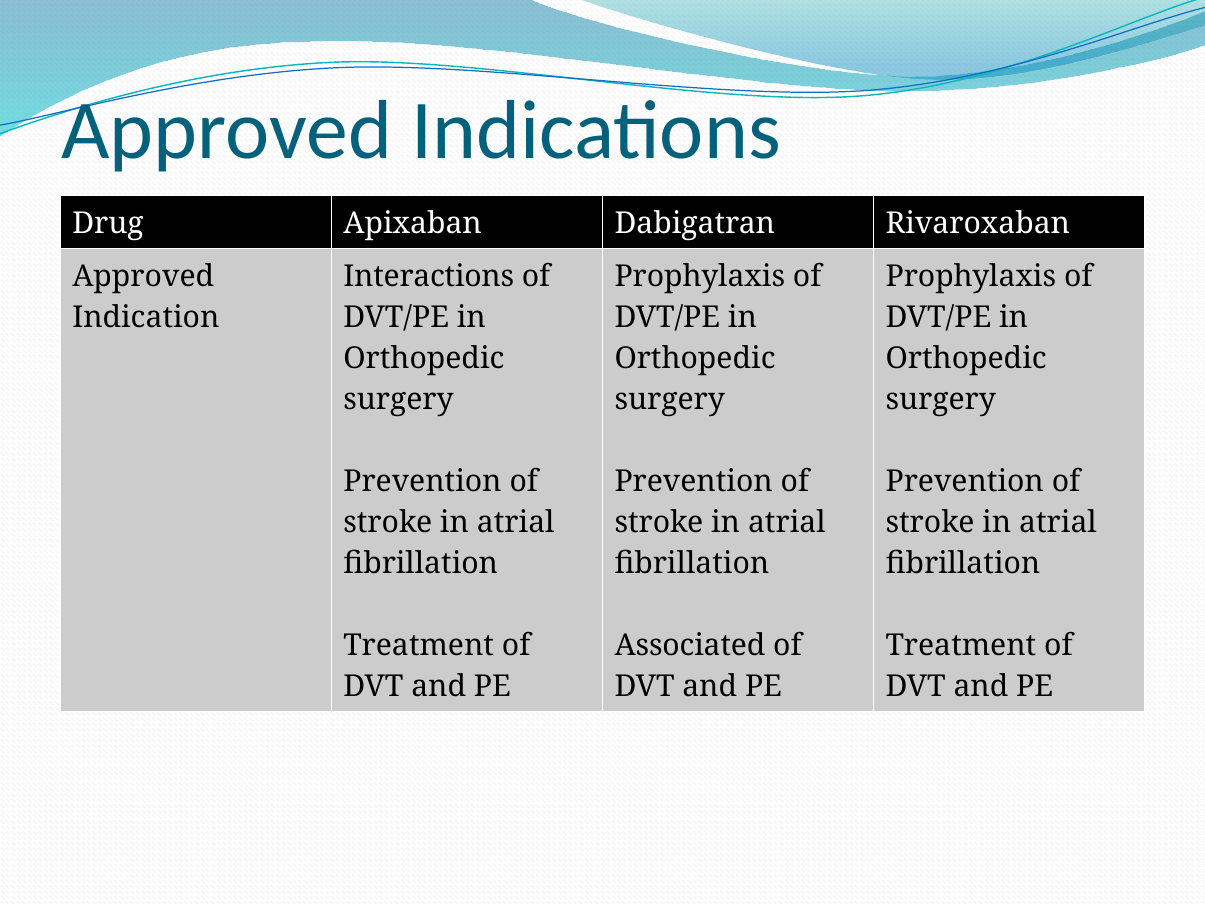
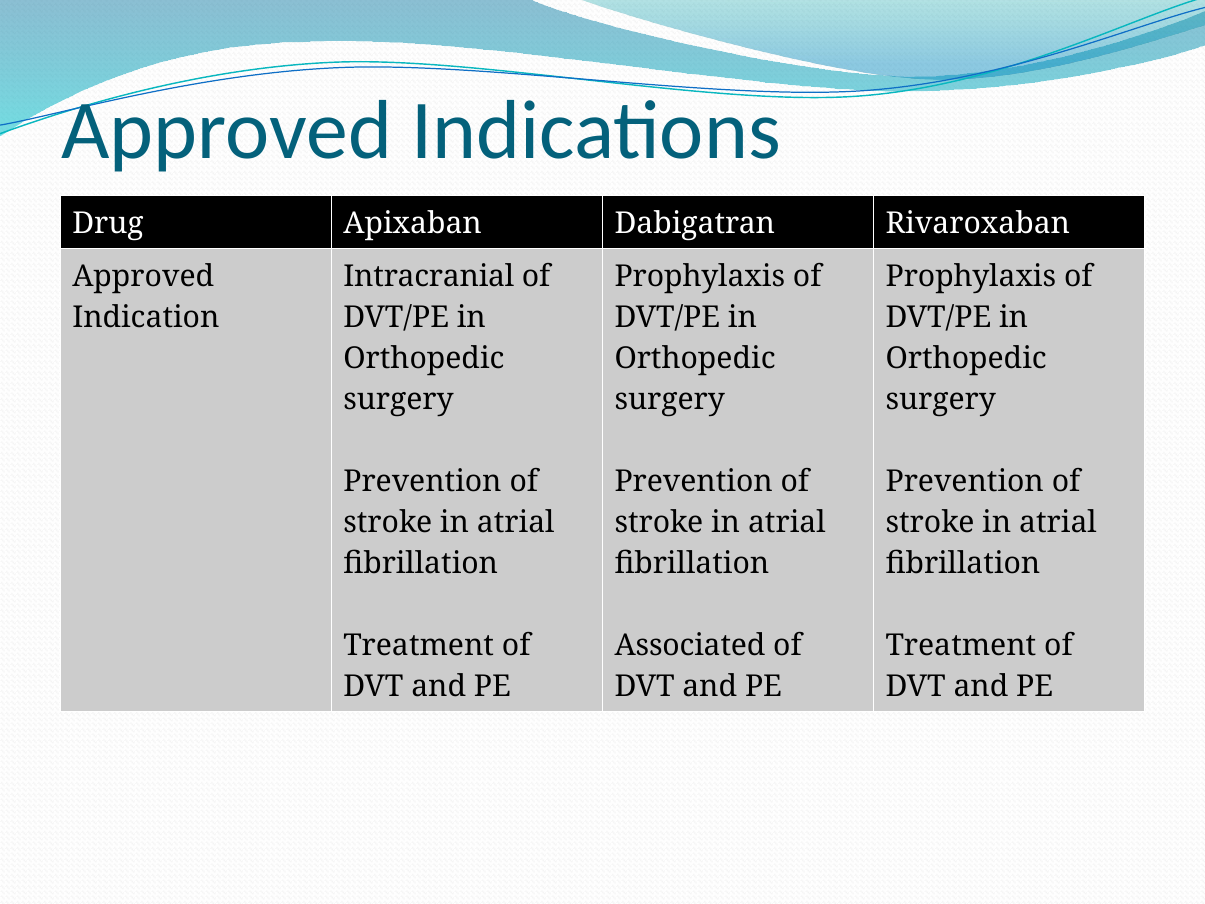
Interactions: Interactions -> Intracranial
